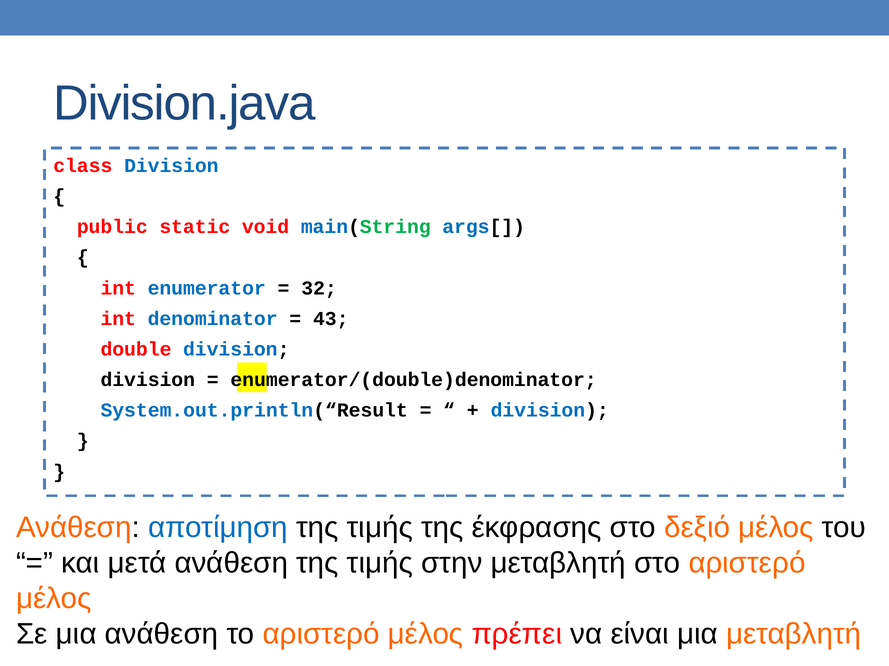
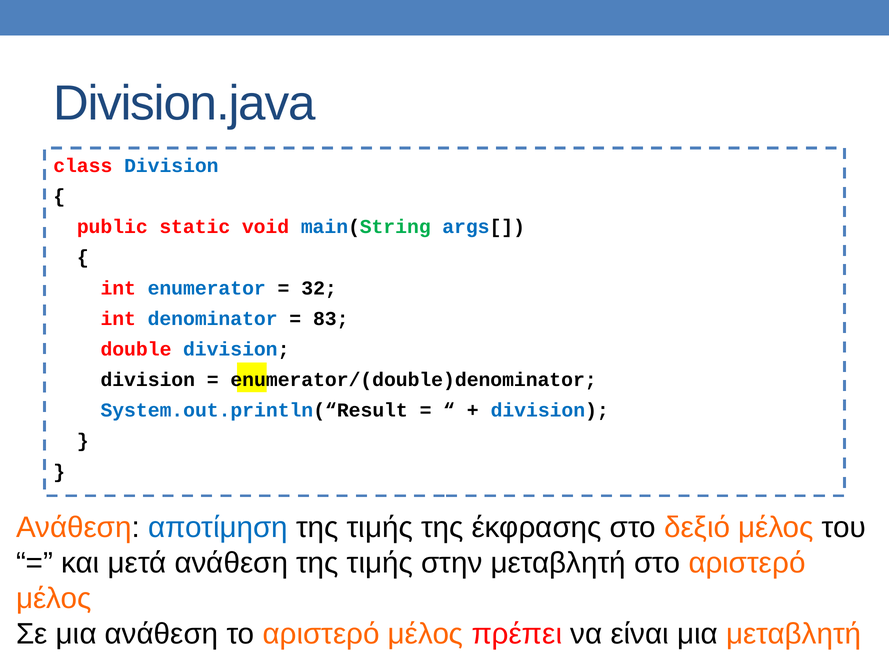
43: 43 -> 83
